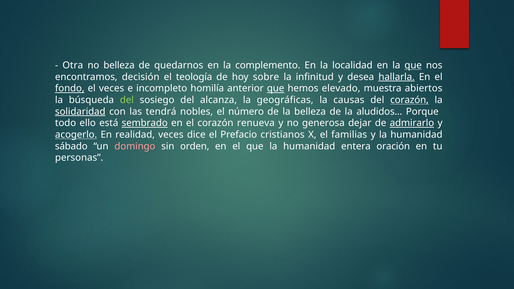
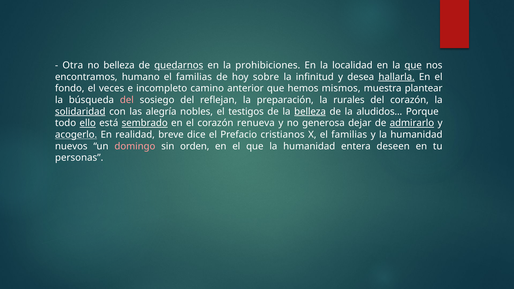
quedarnos underline: none -> present
complemento: complemento -> prohibiciones
decisión: decisión -> humano
teología at (194, 77): teología -> familias
fondo underline: present -> none
homilía: homilía -> camino
que at (276, 88) underline: present -> none
elevado: elevado -> mismos
abiertos: abiertos -> plantear
del at (127, 100) colour: light green -> pink
alcanza: alcanza -> reflejan
geográficas: geográficas -> preparación
causas: causas -> rurales
corazón at (409, 100) underline: present -> none
tendrá: tendrá -> alegría
número: número -> testigos
belleza at (310, 112) underline: none -> present
ello underline: none -> present
realidad veces: veces -> breve
sábado: sábado -> nuevos
oración: oración -> deseen
